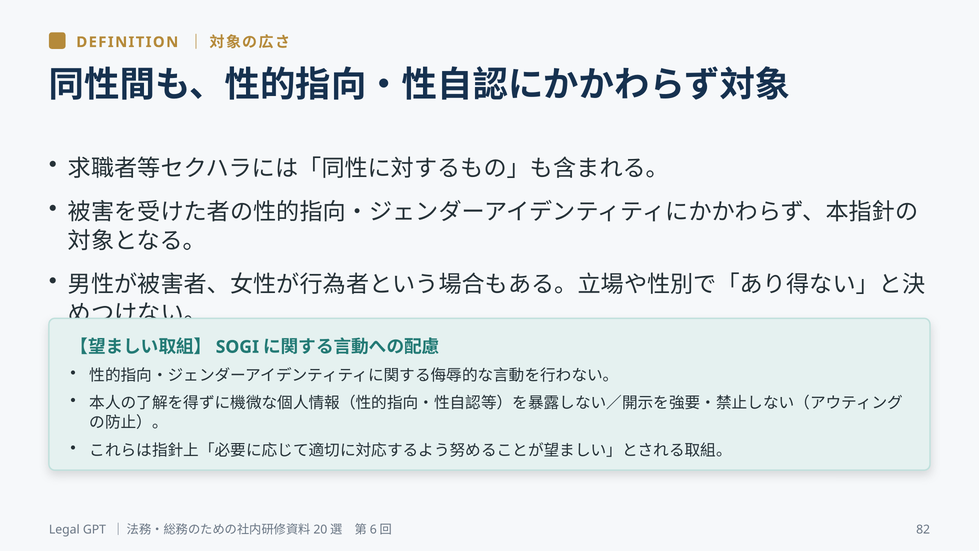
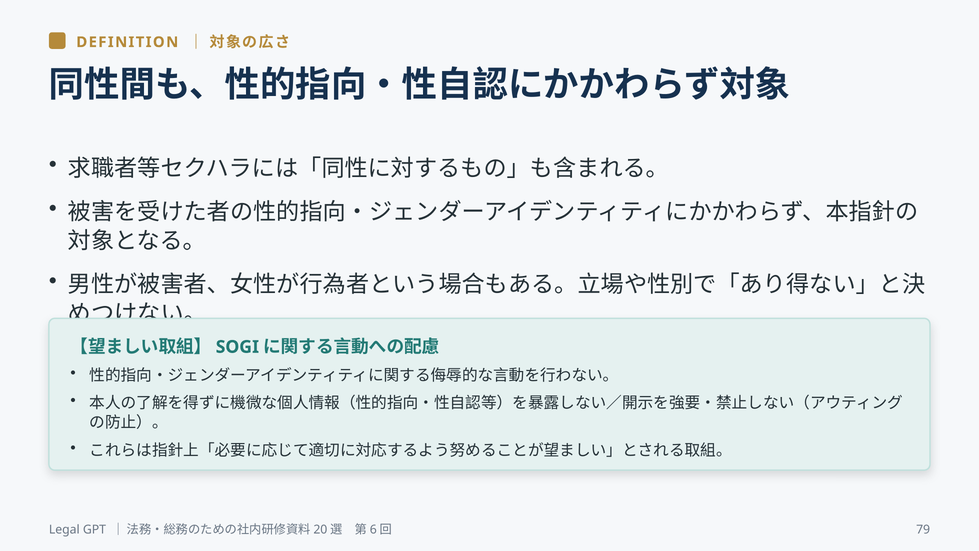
82: 82 -> 79
